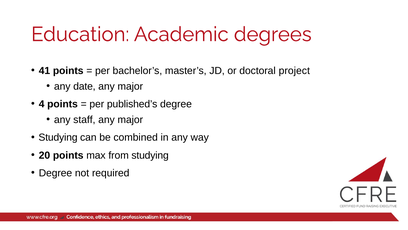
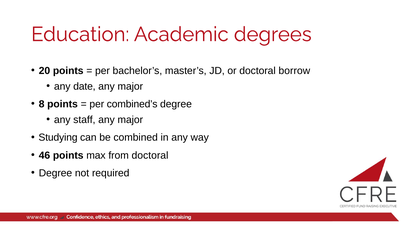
41: 41 -> 20
project: project -> borrow
4: 4 -> 8
published’s: published’s -> combined’s
20: 20 -> 46
from studying: studying -> doctoral
